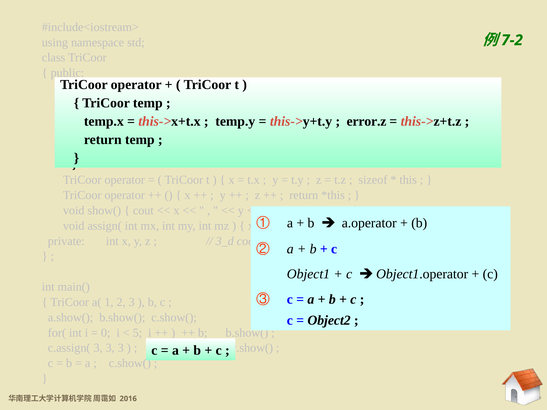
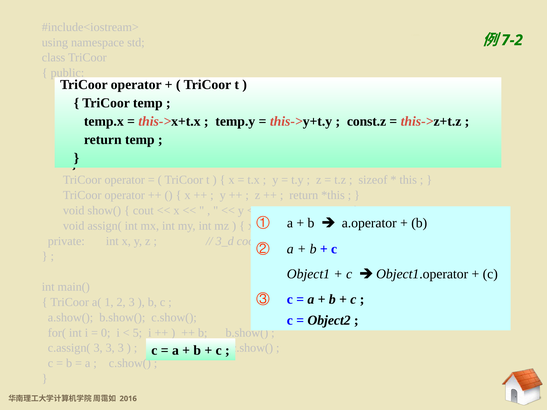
error.z: error.z -> const.z
